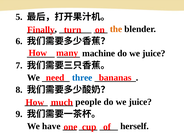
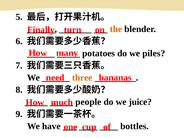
machine: machine -> potatoes
juice at (154, 53): juice -> piles
three colour: blue -> orange
herself: herself -> bottles
